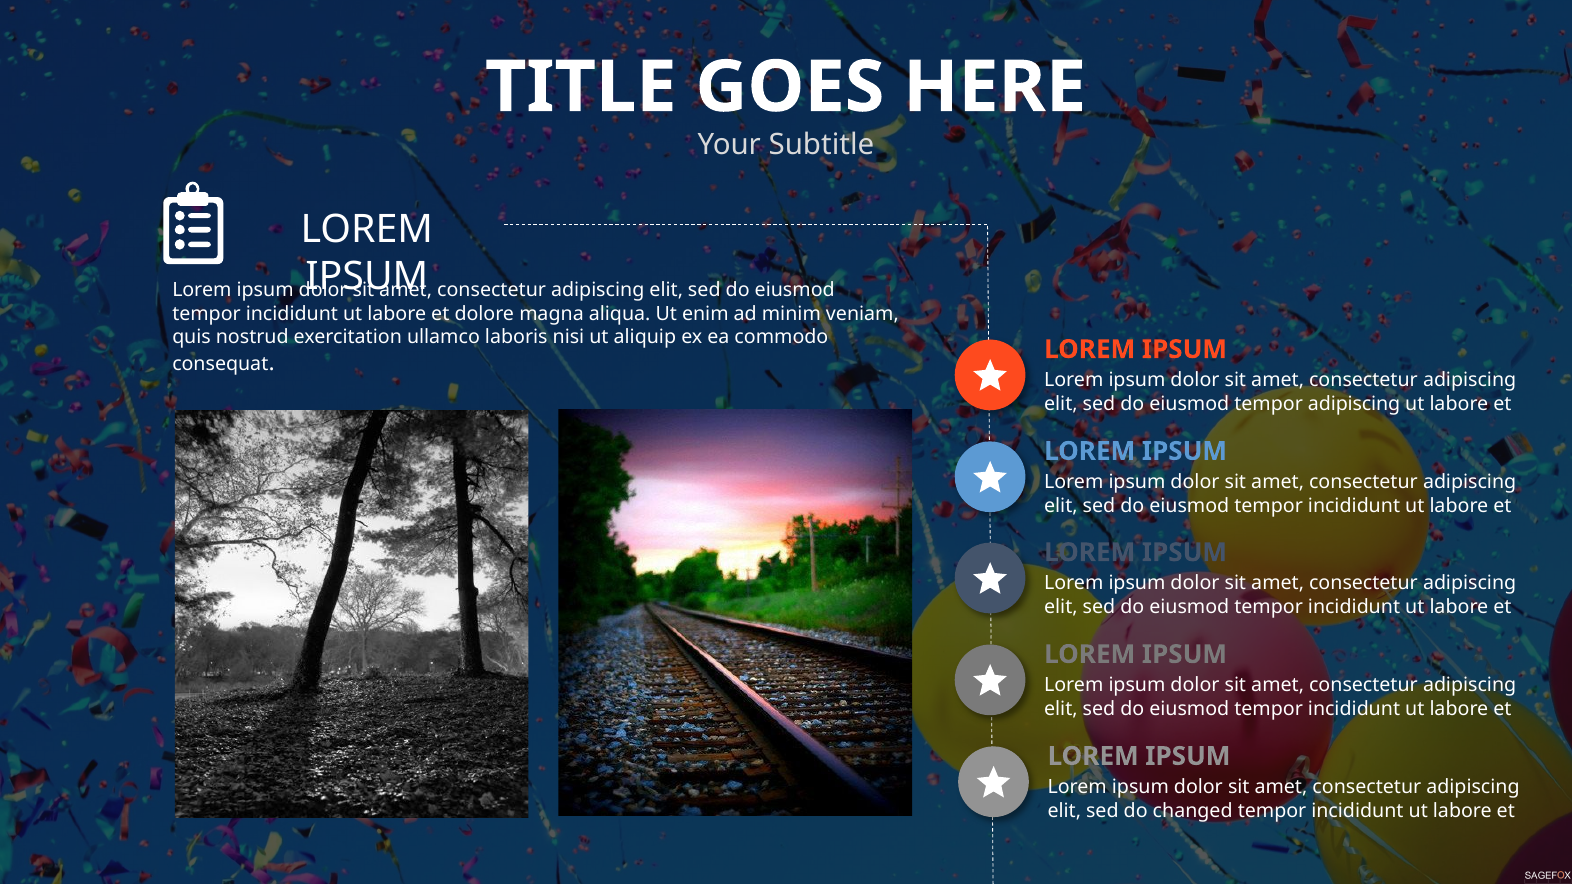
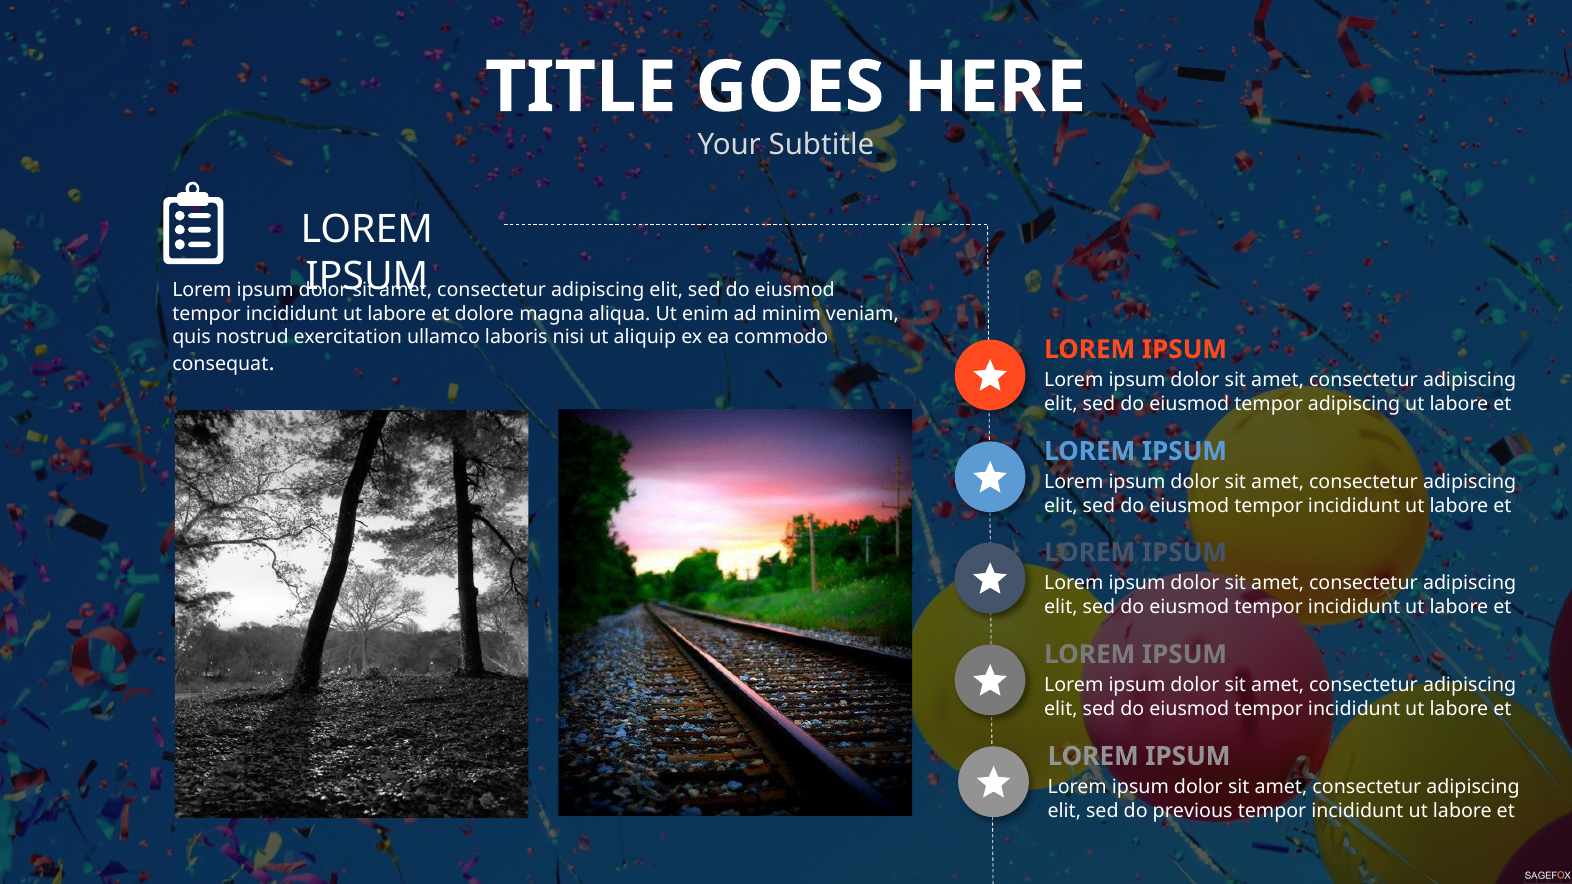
changed: changed -> previous
